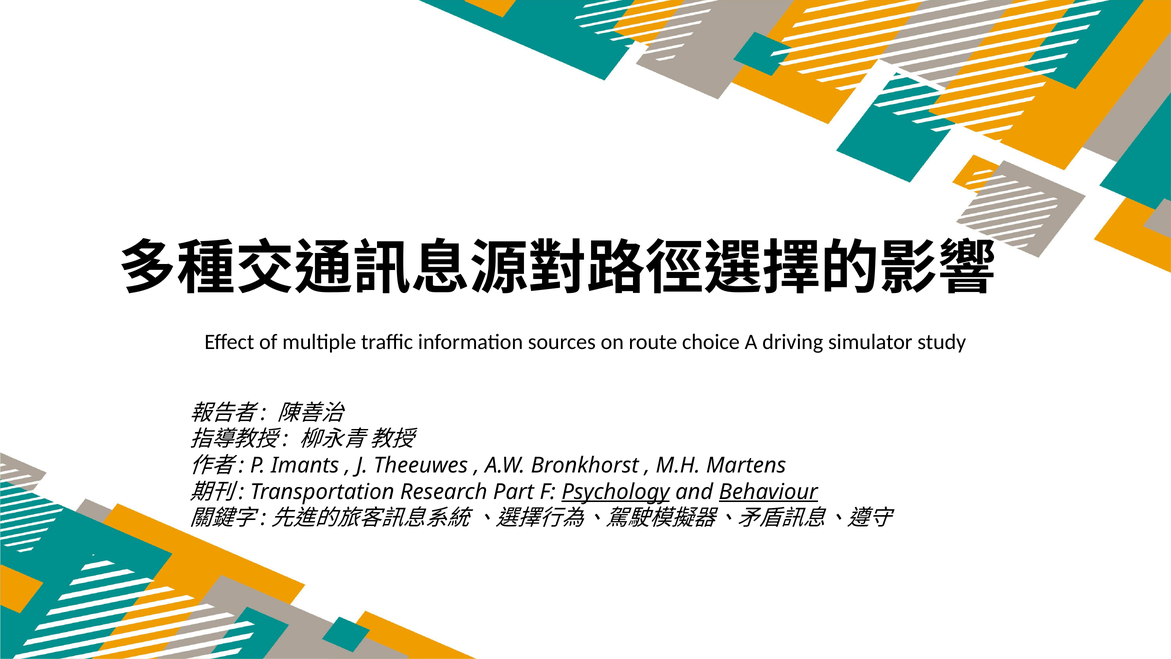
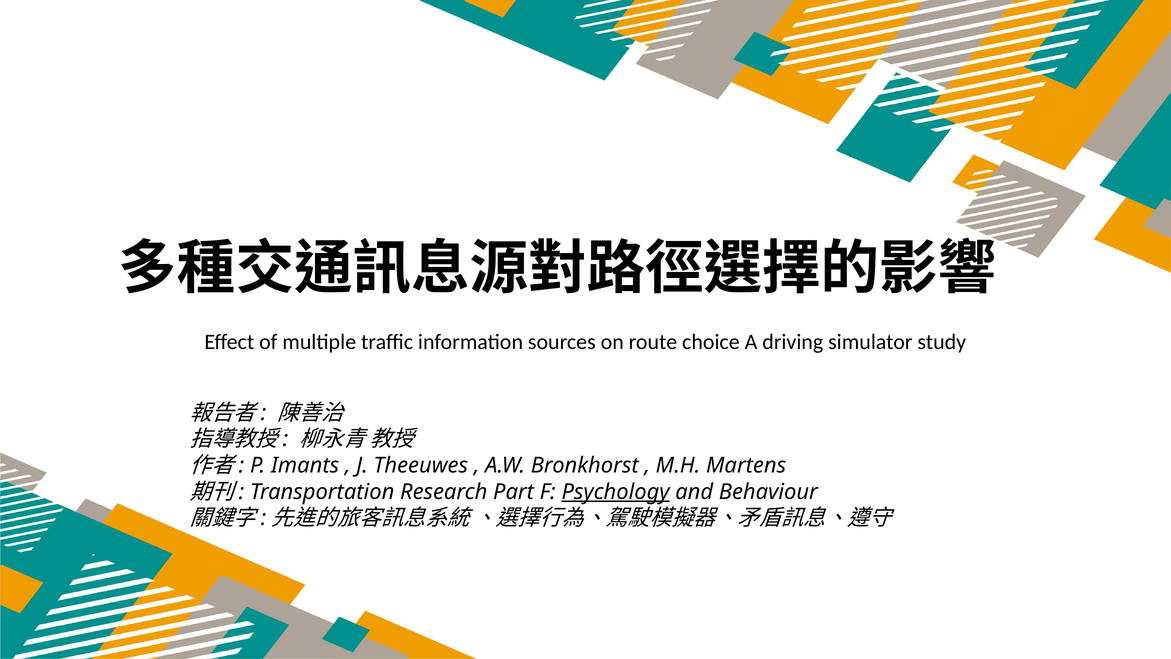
Behaviour underline: present -> none
